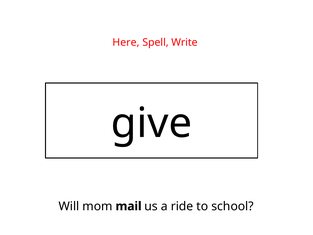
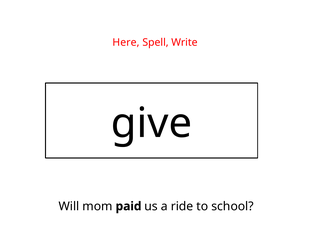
mail: mail -> paid
